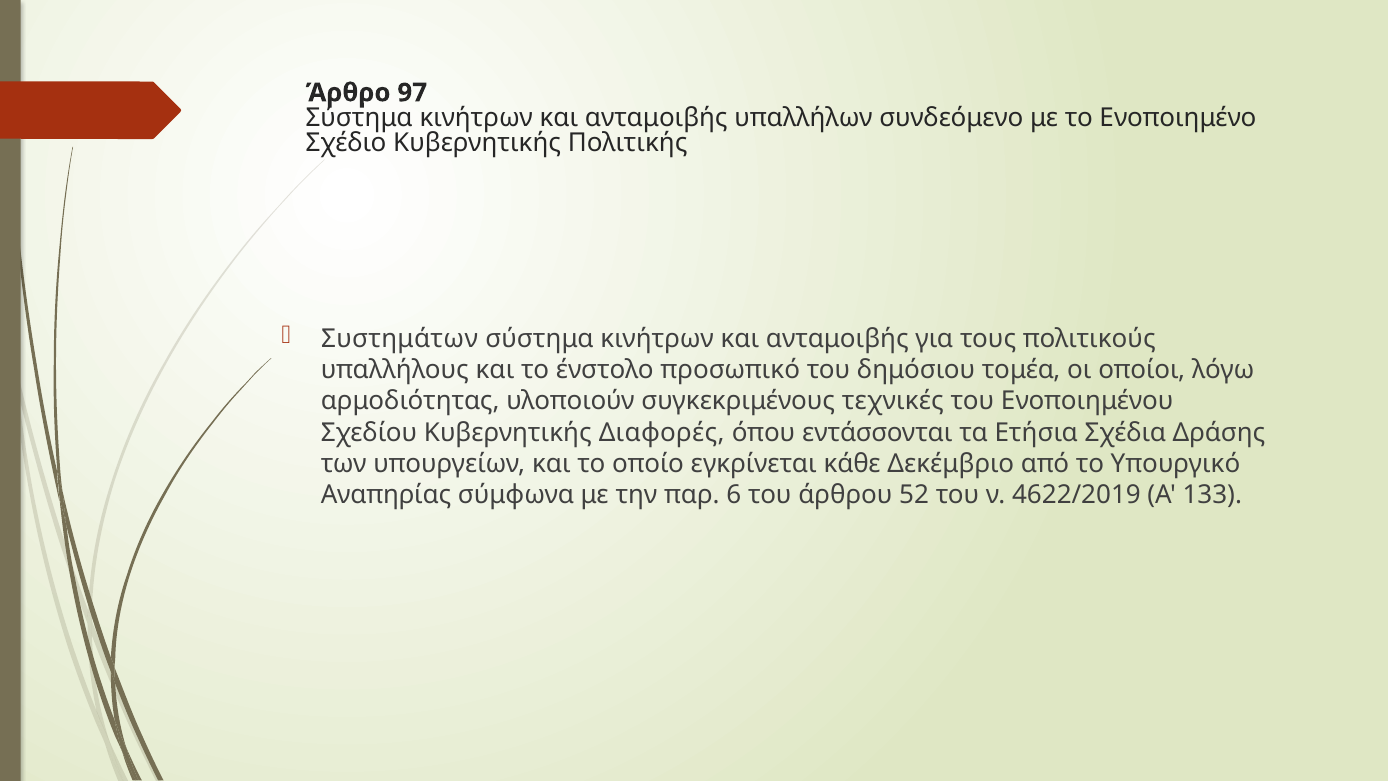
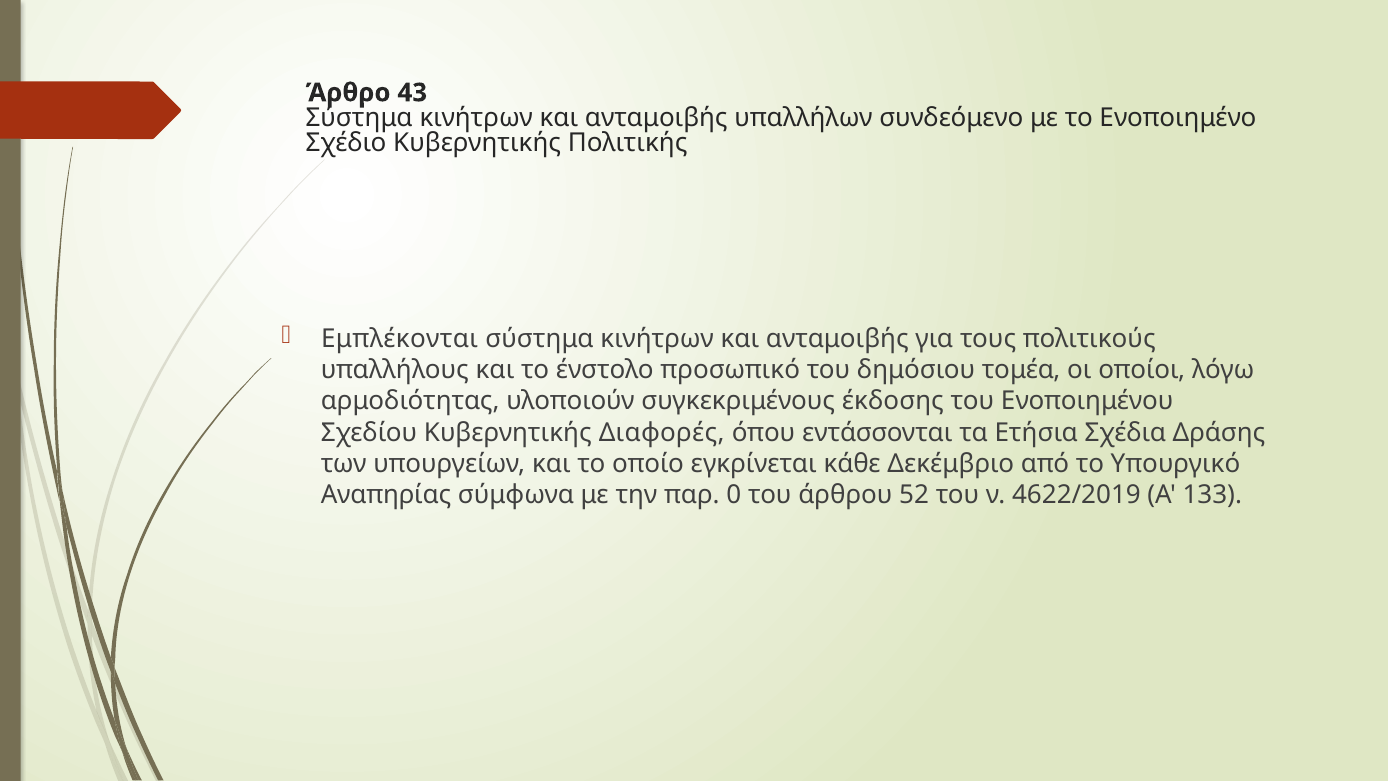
97: 97 -> 43
Συστημάτων: Συστημάτων -> Εμπλέκονται
τεχνικές: τεχνικές -> έκδοσης
6: 6 -> 0
